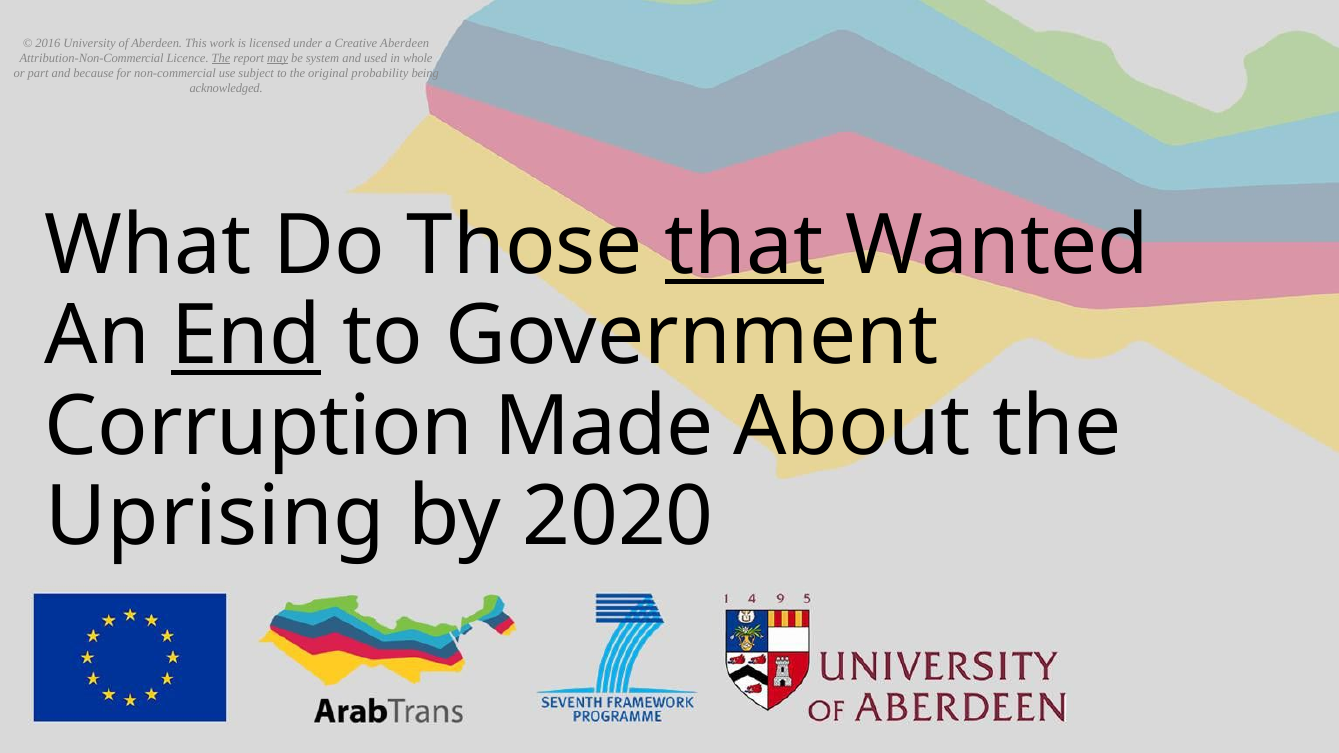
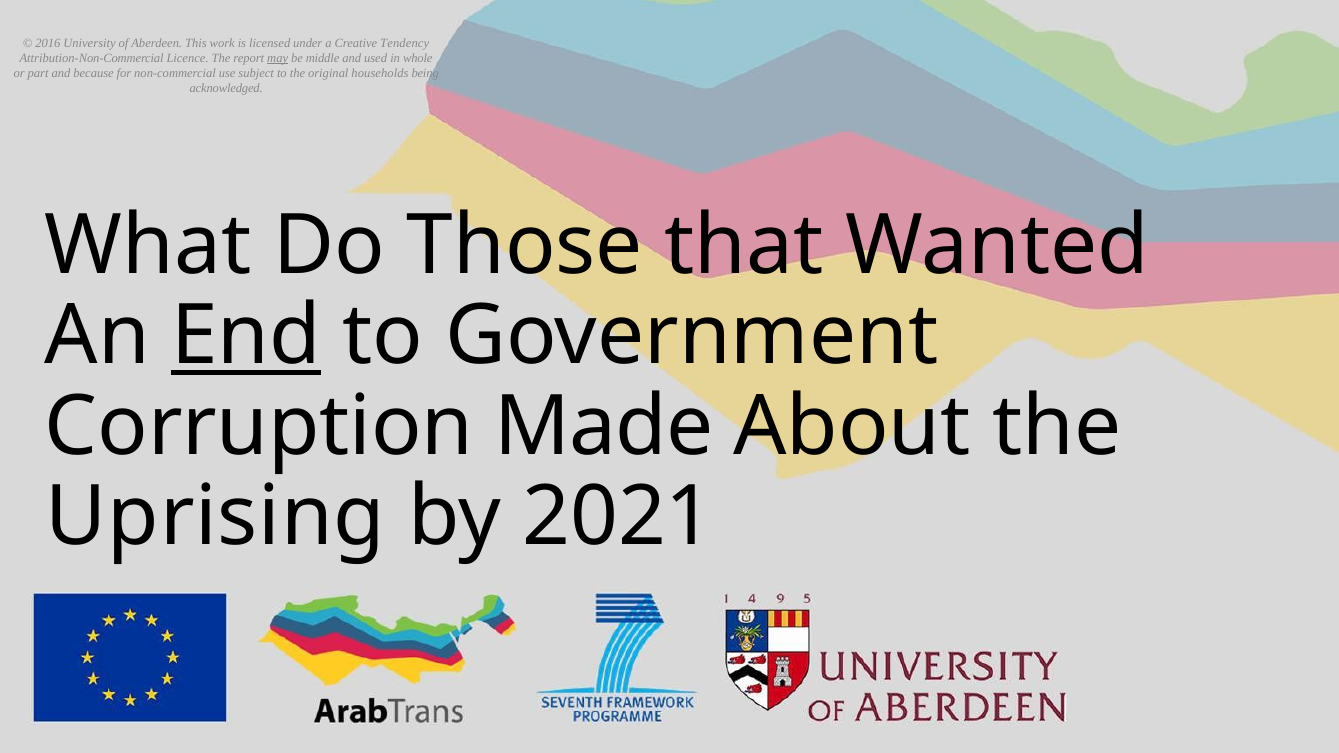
Creative Aberdeen: Aberdeen -> Tendency
The at (221, 58) underline: present -> none
system: system -> middle
probability: probability -> households
that underline: present -> none
2020: 2020 -> 2021
